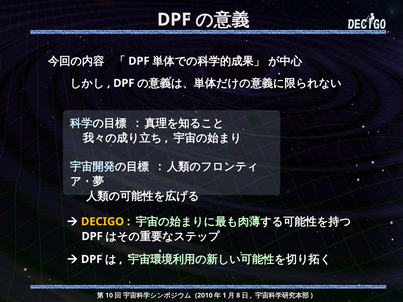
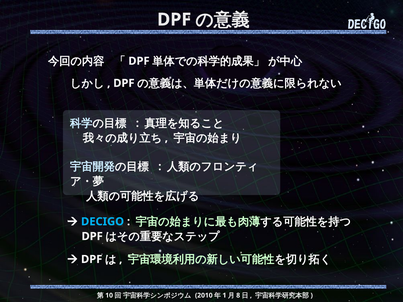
DECIGO colour: yellow -> light blue
